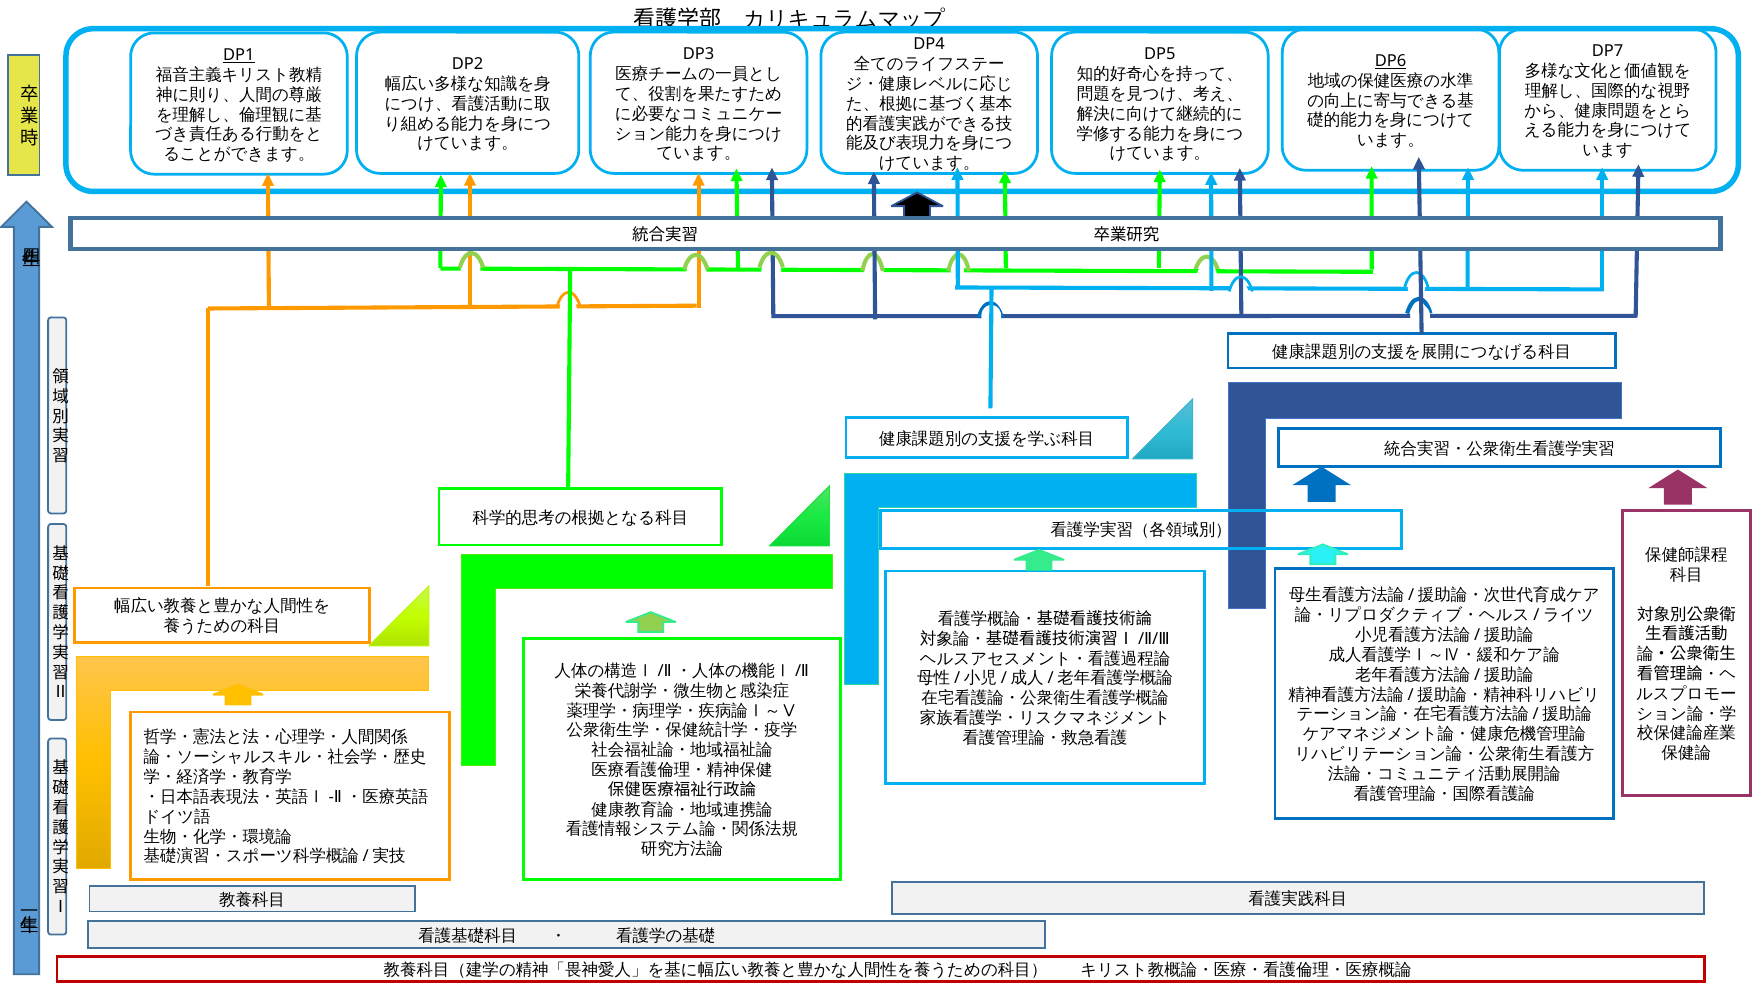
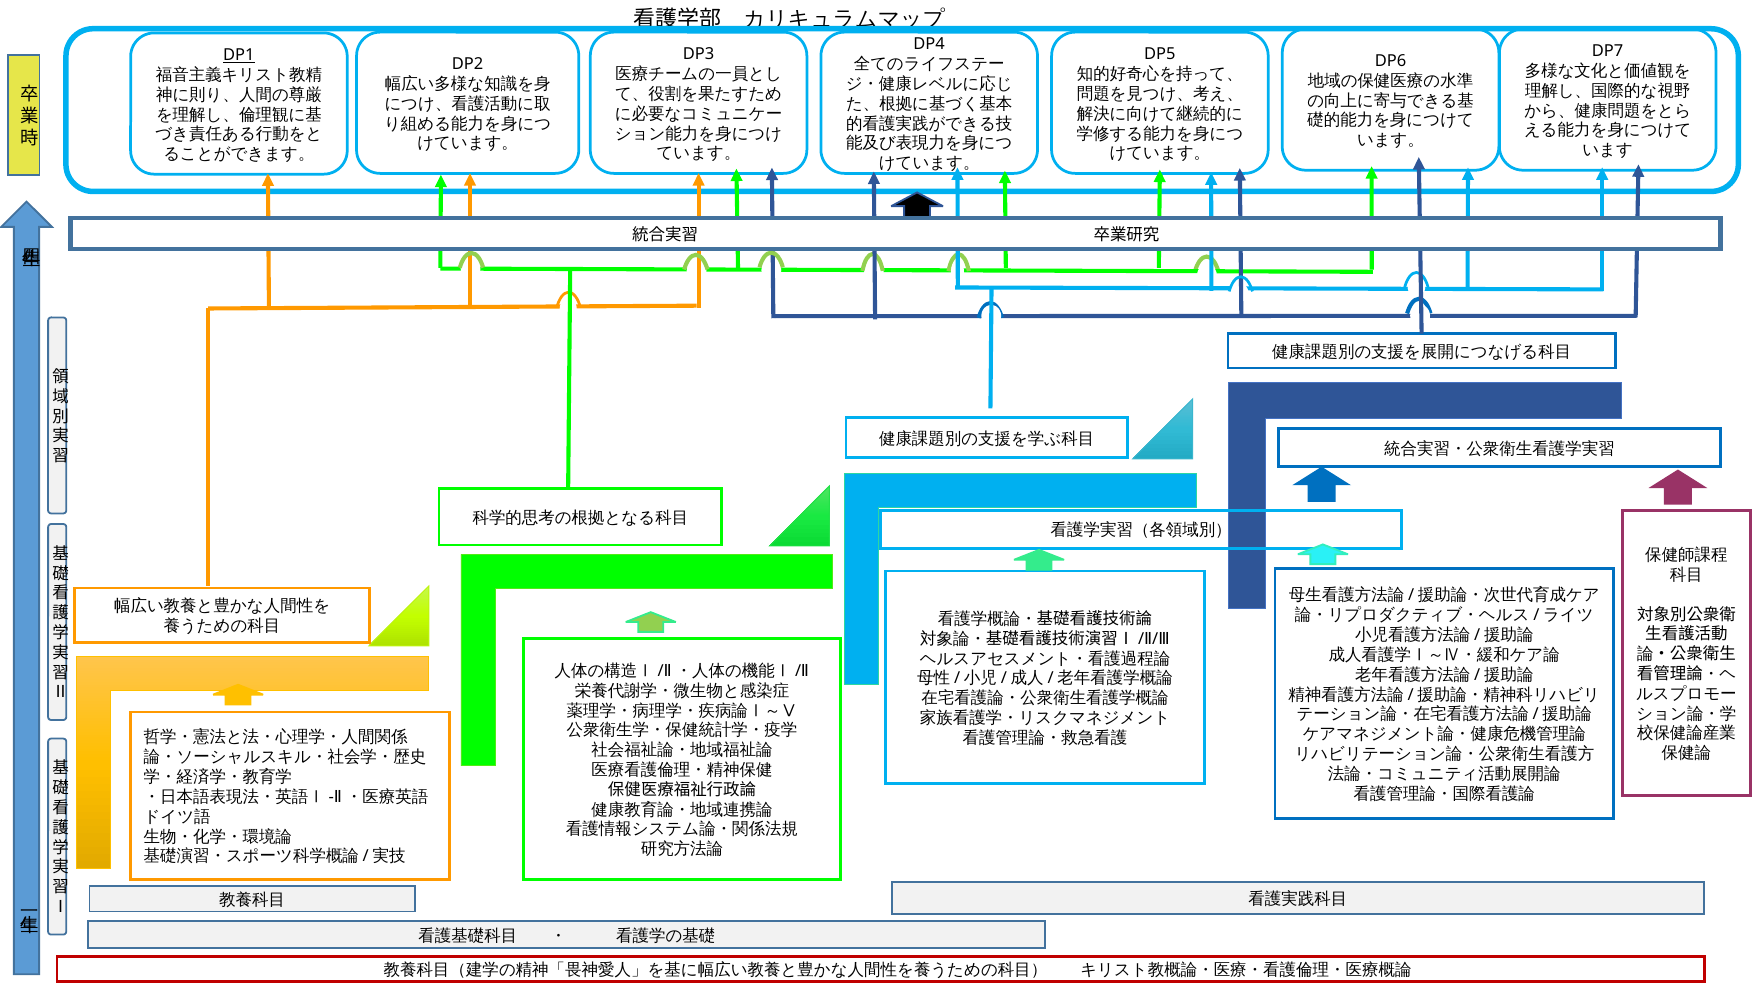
DP6 underline: present -> none
